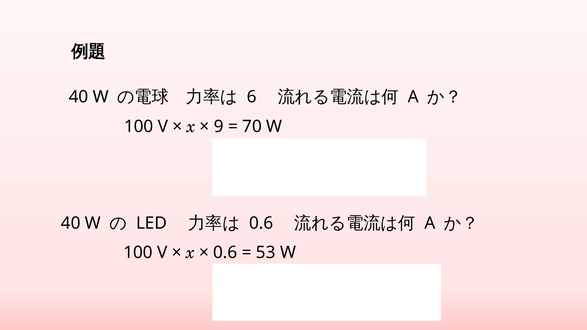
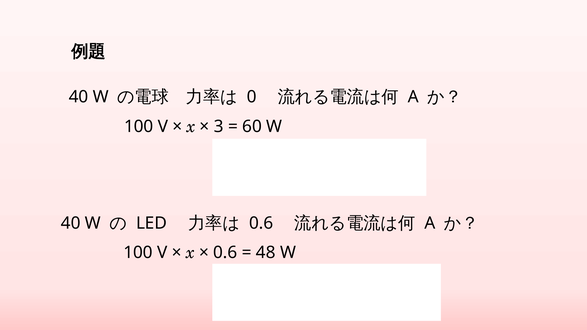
6: 6 -> 0
9: 9 -> 3
70: 70 -> 60
53: 53 -> 48
